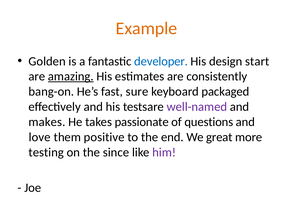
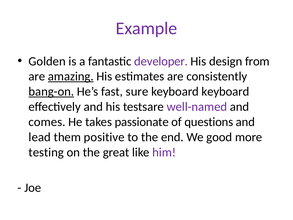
Example colour: orange -> purple
developer colour: blue -> purple
start: start -> from
bang-on underline: none -> present
keyboard packaged: packaged -> keyboard
makes: makes -> comes
love: love -> lead
great: great -> good
since: since -> great
